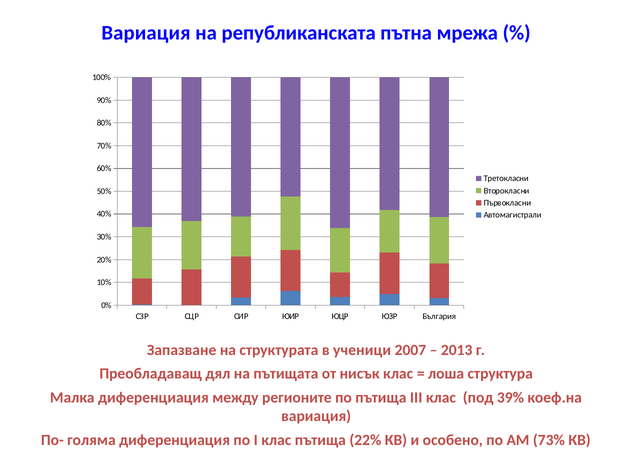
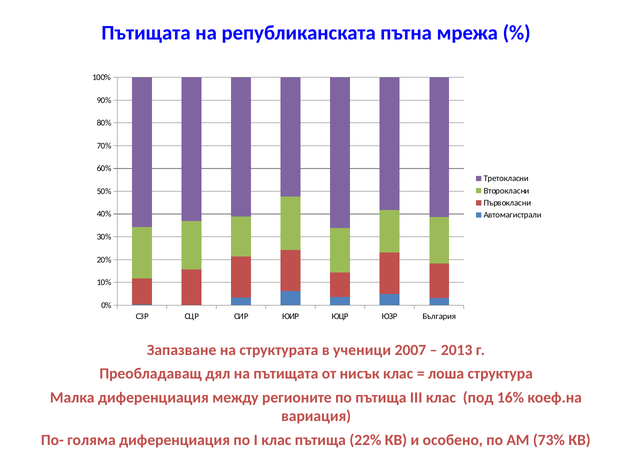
Вариация at (146, 33): Вариация -> Пътищата
39%: 39% -> 16%
